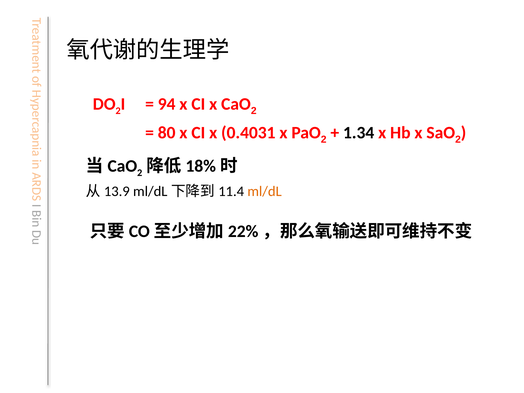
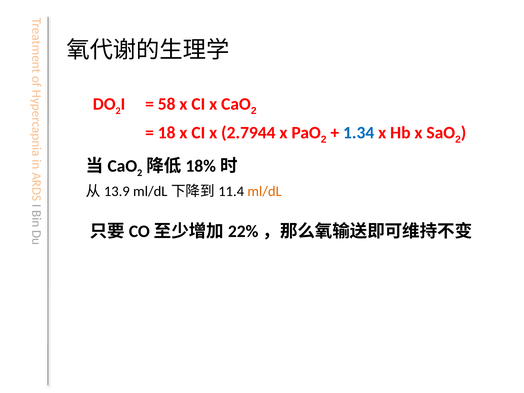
94: 94 -> 58
80: 80 -> 18
0.4031: 0.4031 -> 2.7944
1.34 colour: black -> blue
